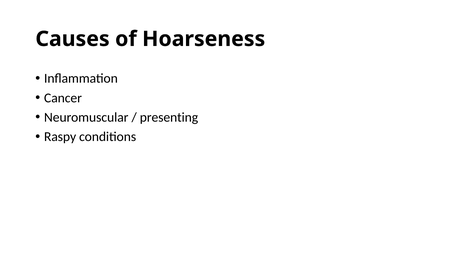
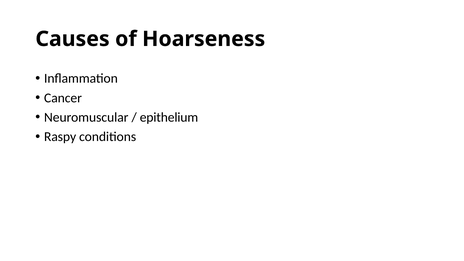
presenting: presenting -> epithelium
